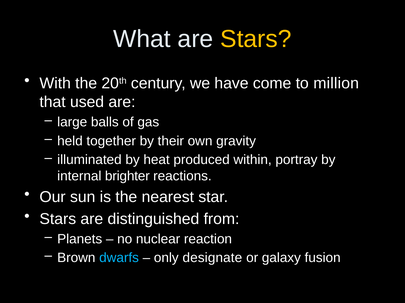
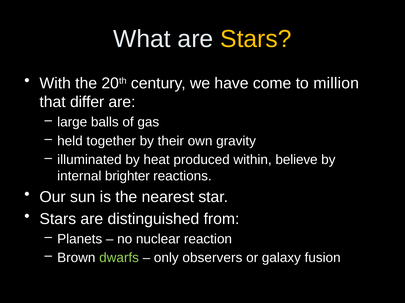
used: used -> differ
portray: portray -> believe
dwarfs colour: light blue -> light green
designate: designate -> observers
